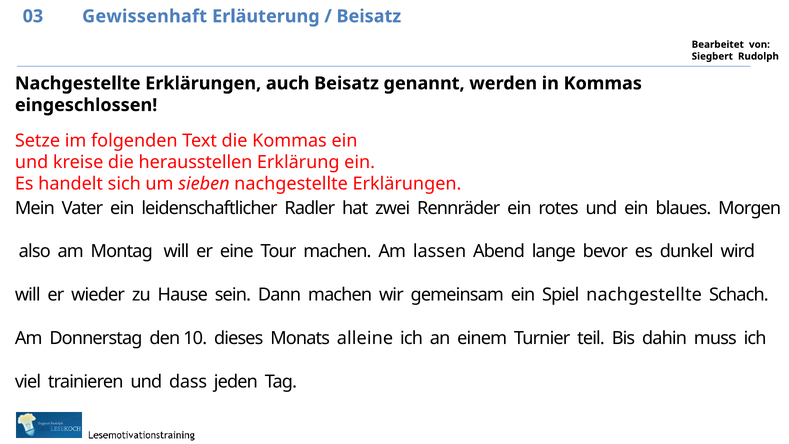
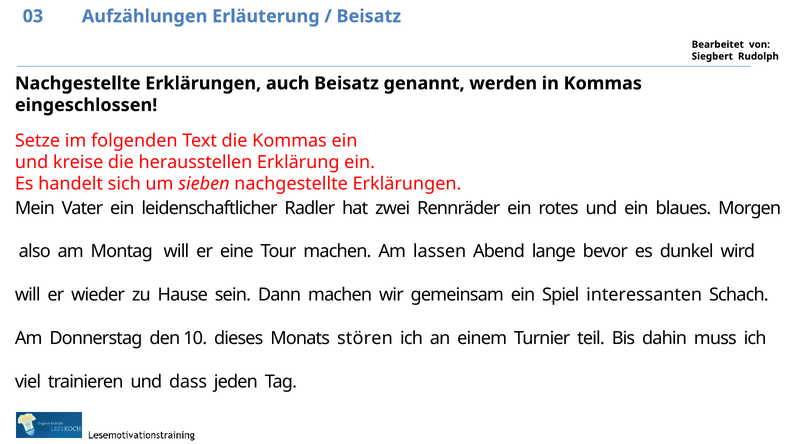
Gewissenhaft: Gewissenhaft -> Aufzählungen
Spiel nachgestellte: nachgestellte -> interessanten
alleine: alleine -> stören
